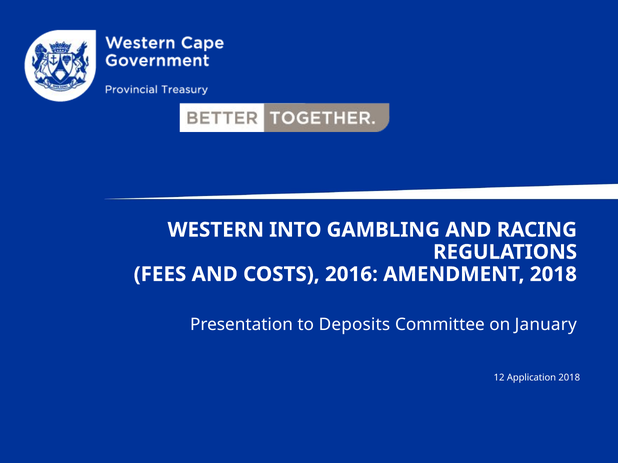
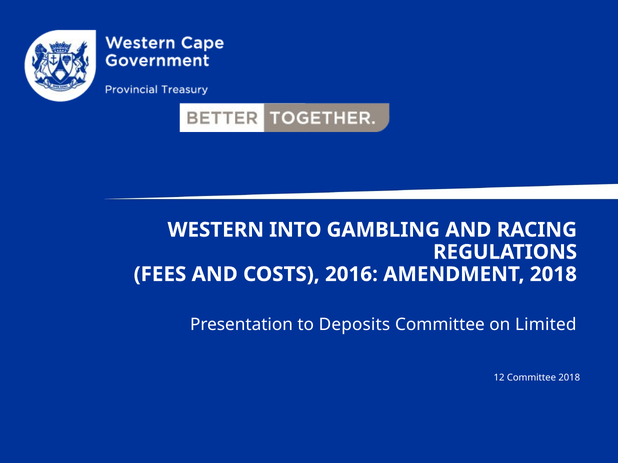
January: January -> Limited
12 Application: Application -> Committee
